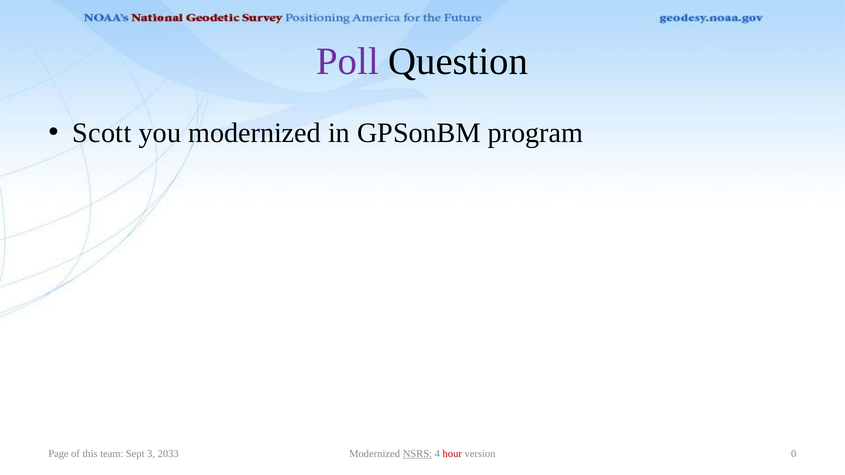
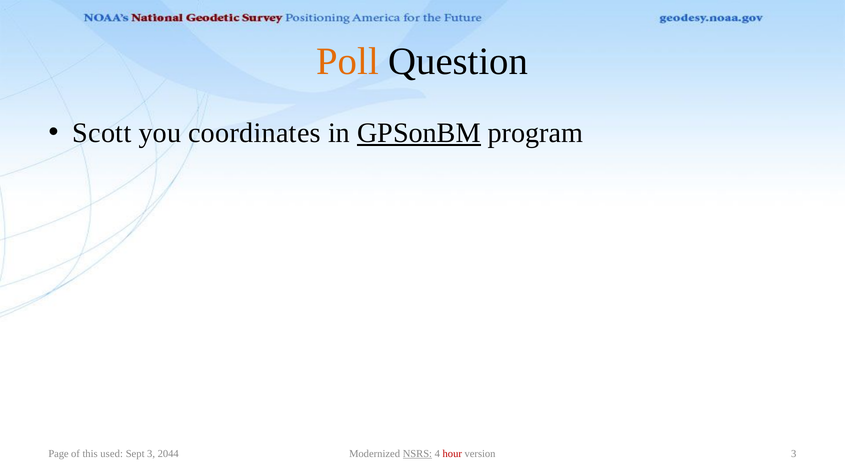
Poll colour: purple -> orange
you modernized: modernized -> coordinates
GPSonBM underline: none -> present
team: team -> used
2033: 2033 -> 2044
version 0: 0 -> 3
